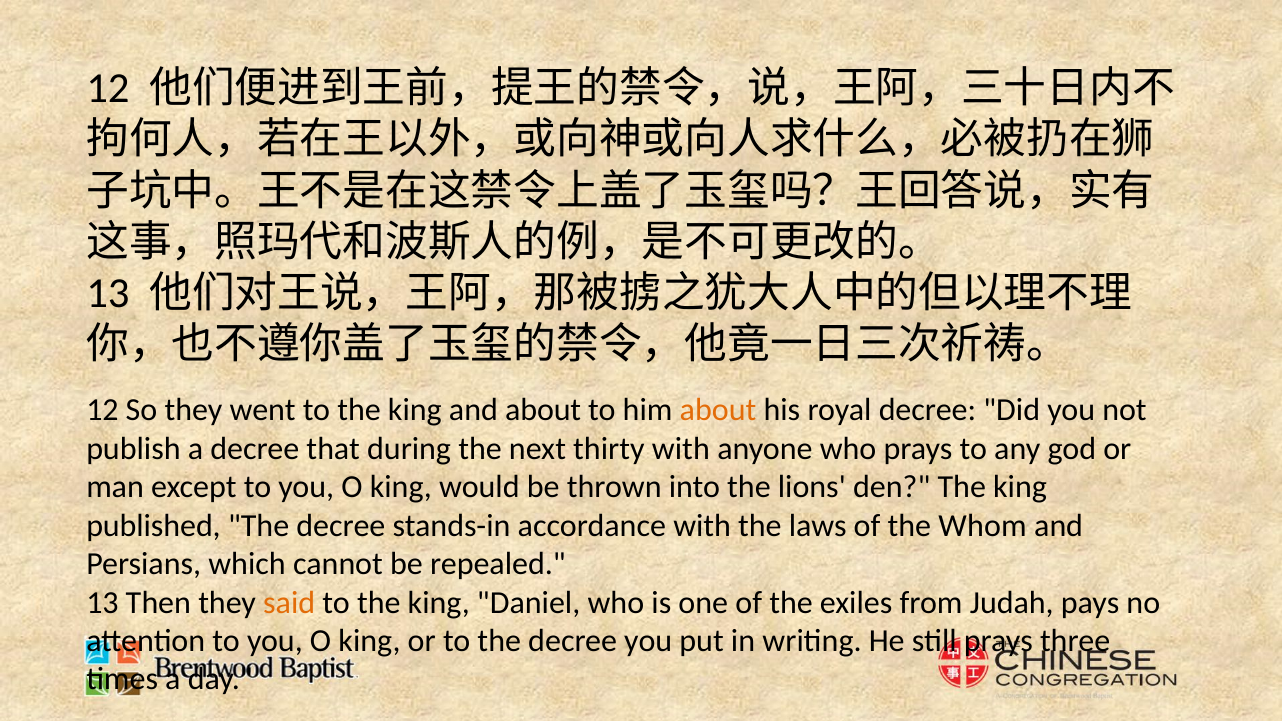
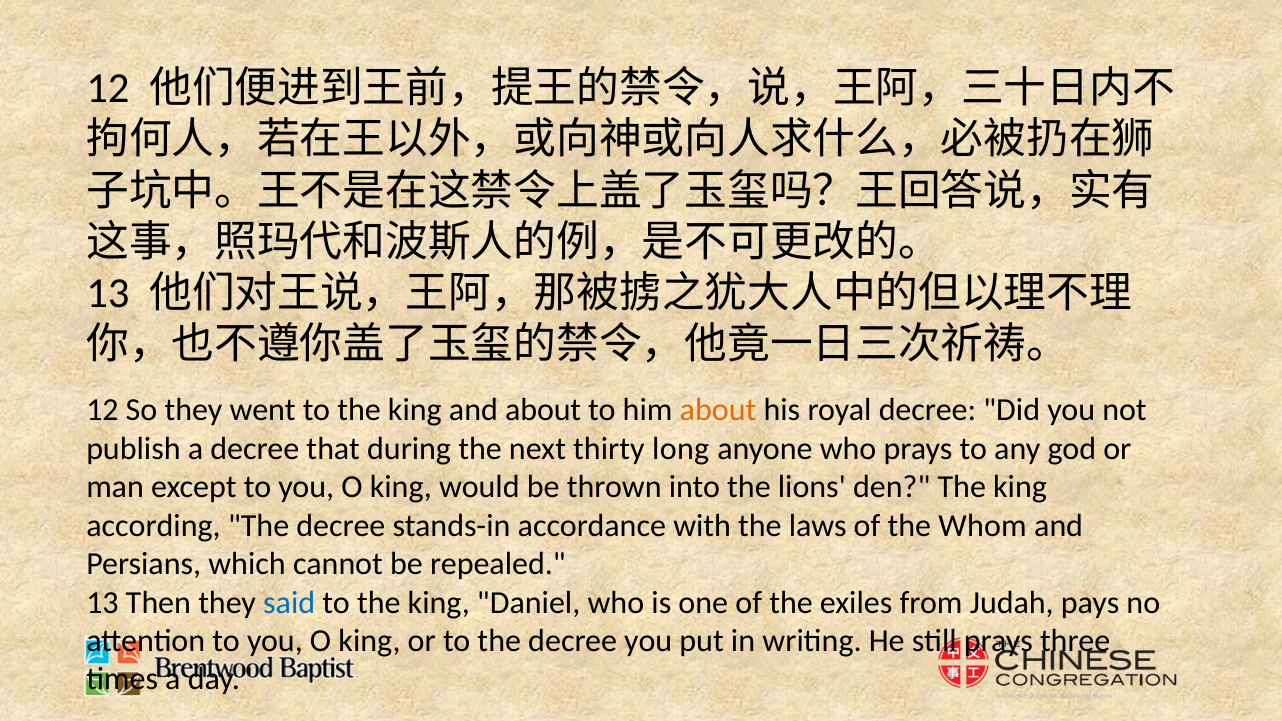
thirty with: with -> long
published: published -> according
said colour: orange -> blue
